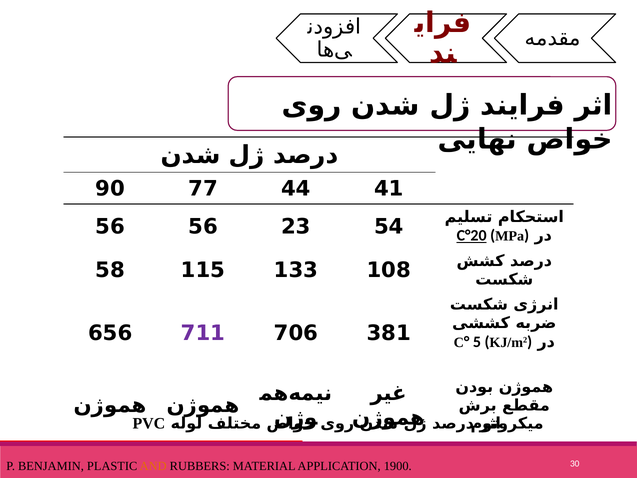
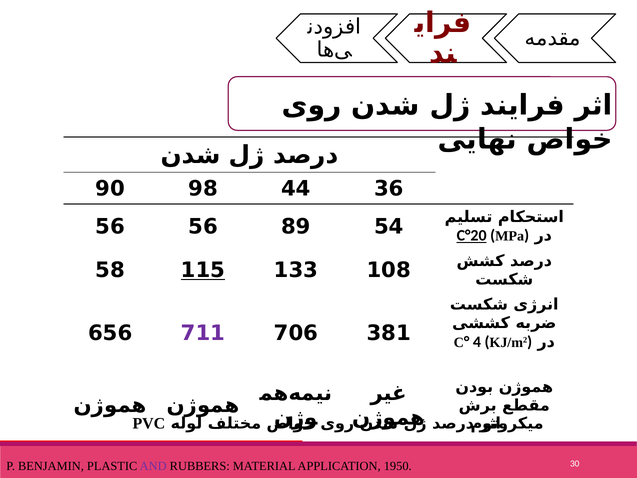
77: 77 -> 98
41: 41 -> 36
23: 23 -> 89
115 underline: none -> present
5: 5 -> 4
AND colour: orange -> purple
1900: 1900 -> 1950
